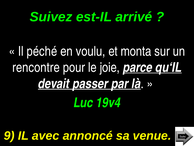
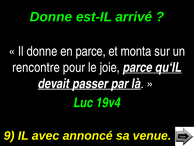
Suivez at (51, 17): Suivez -> Donne
Il péché: péché -> donne
en voulu: voulu -> parce
